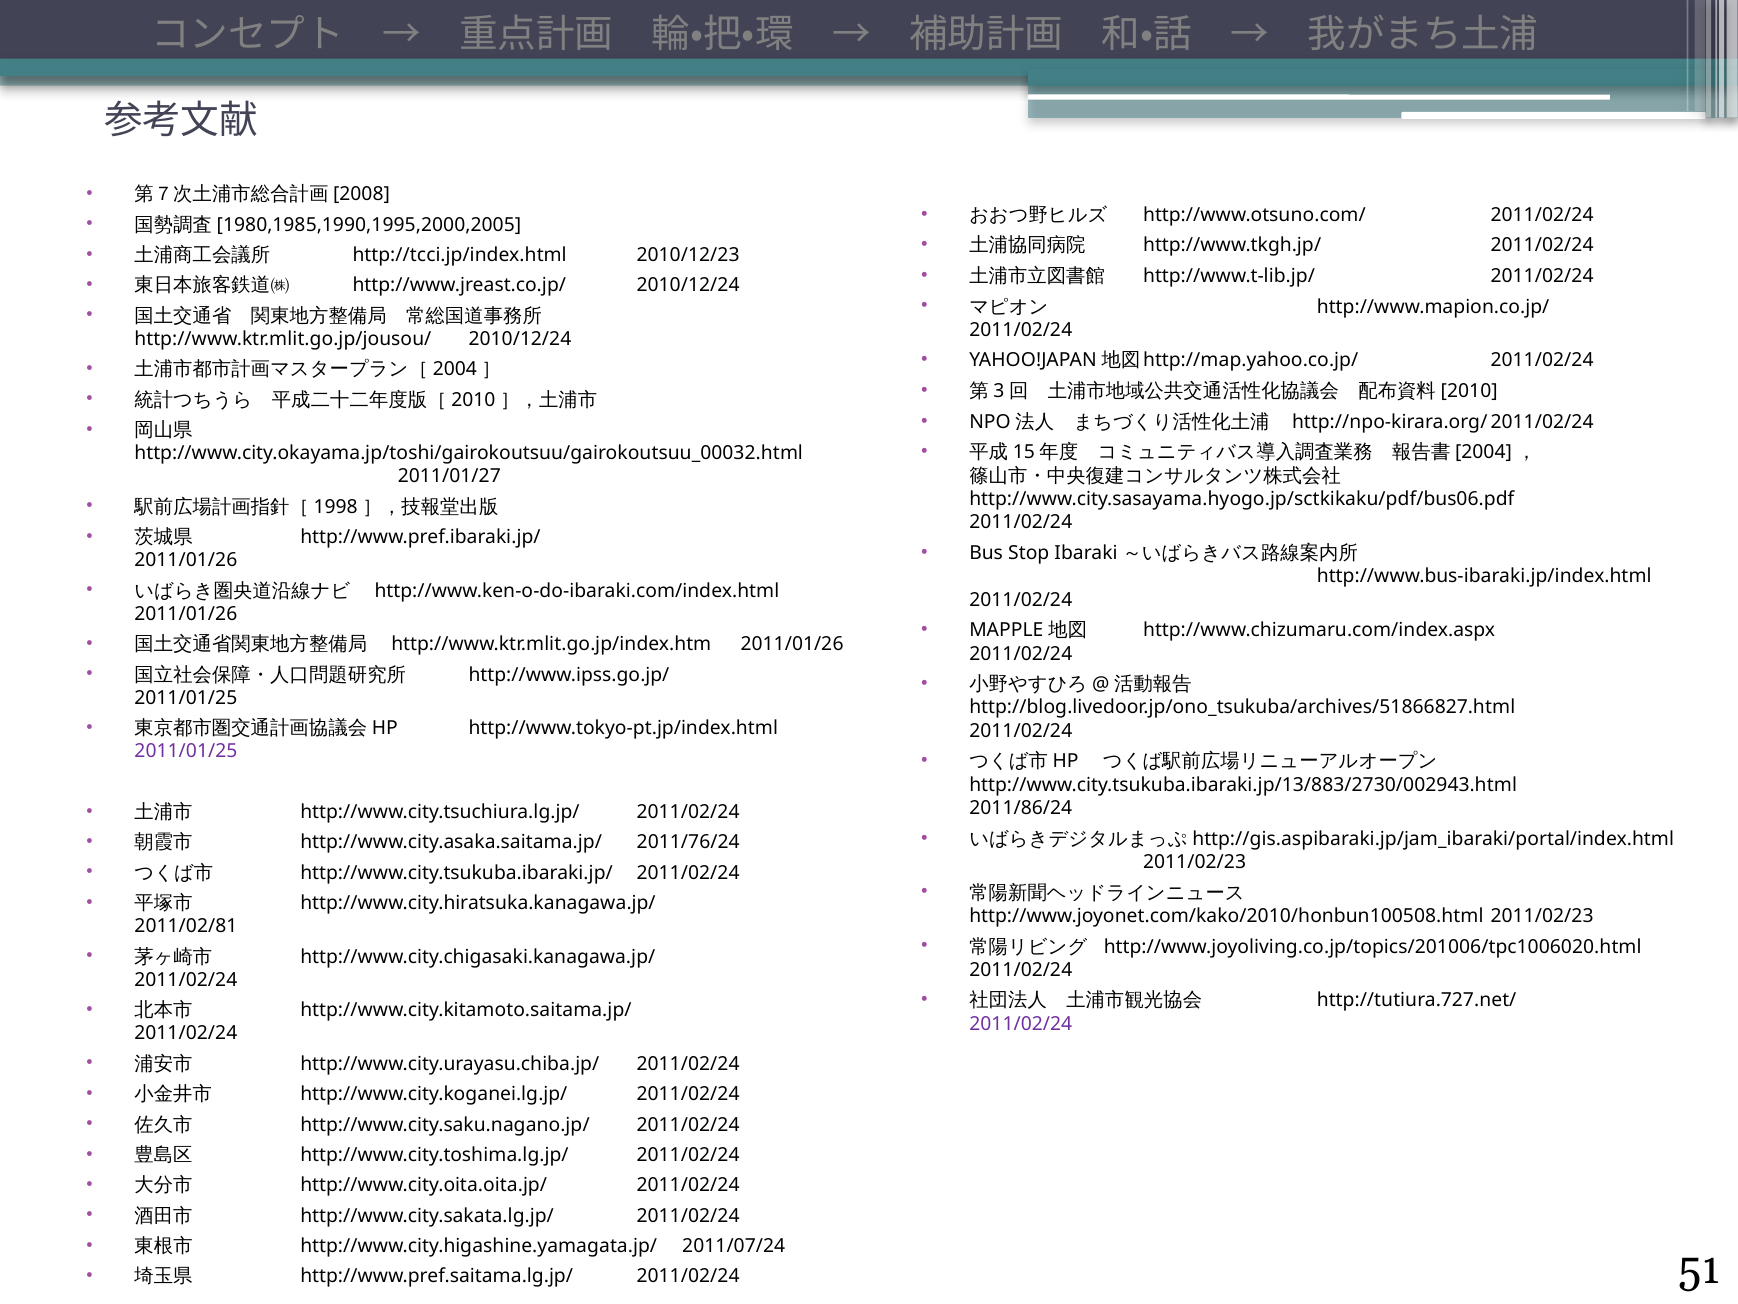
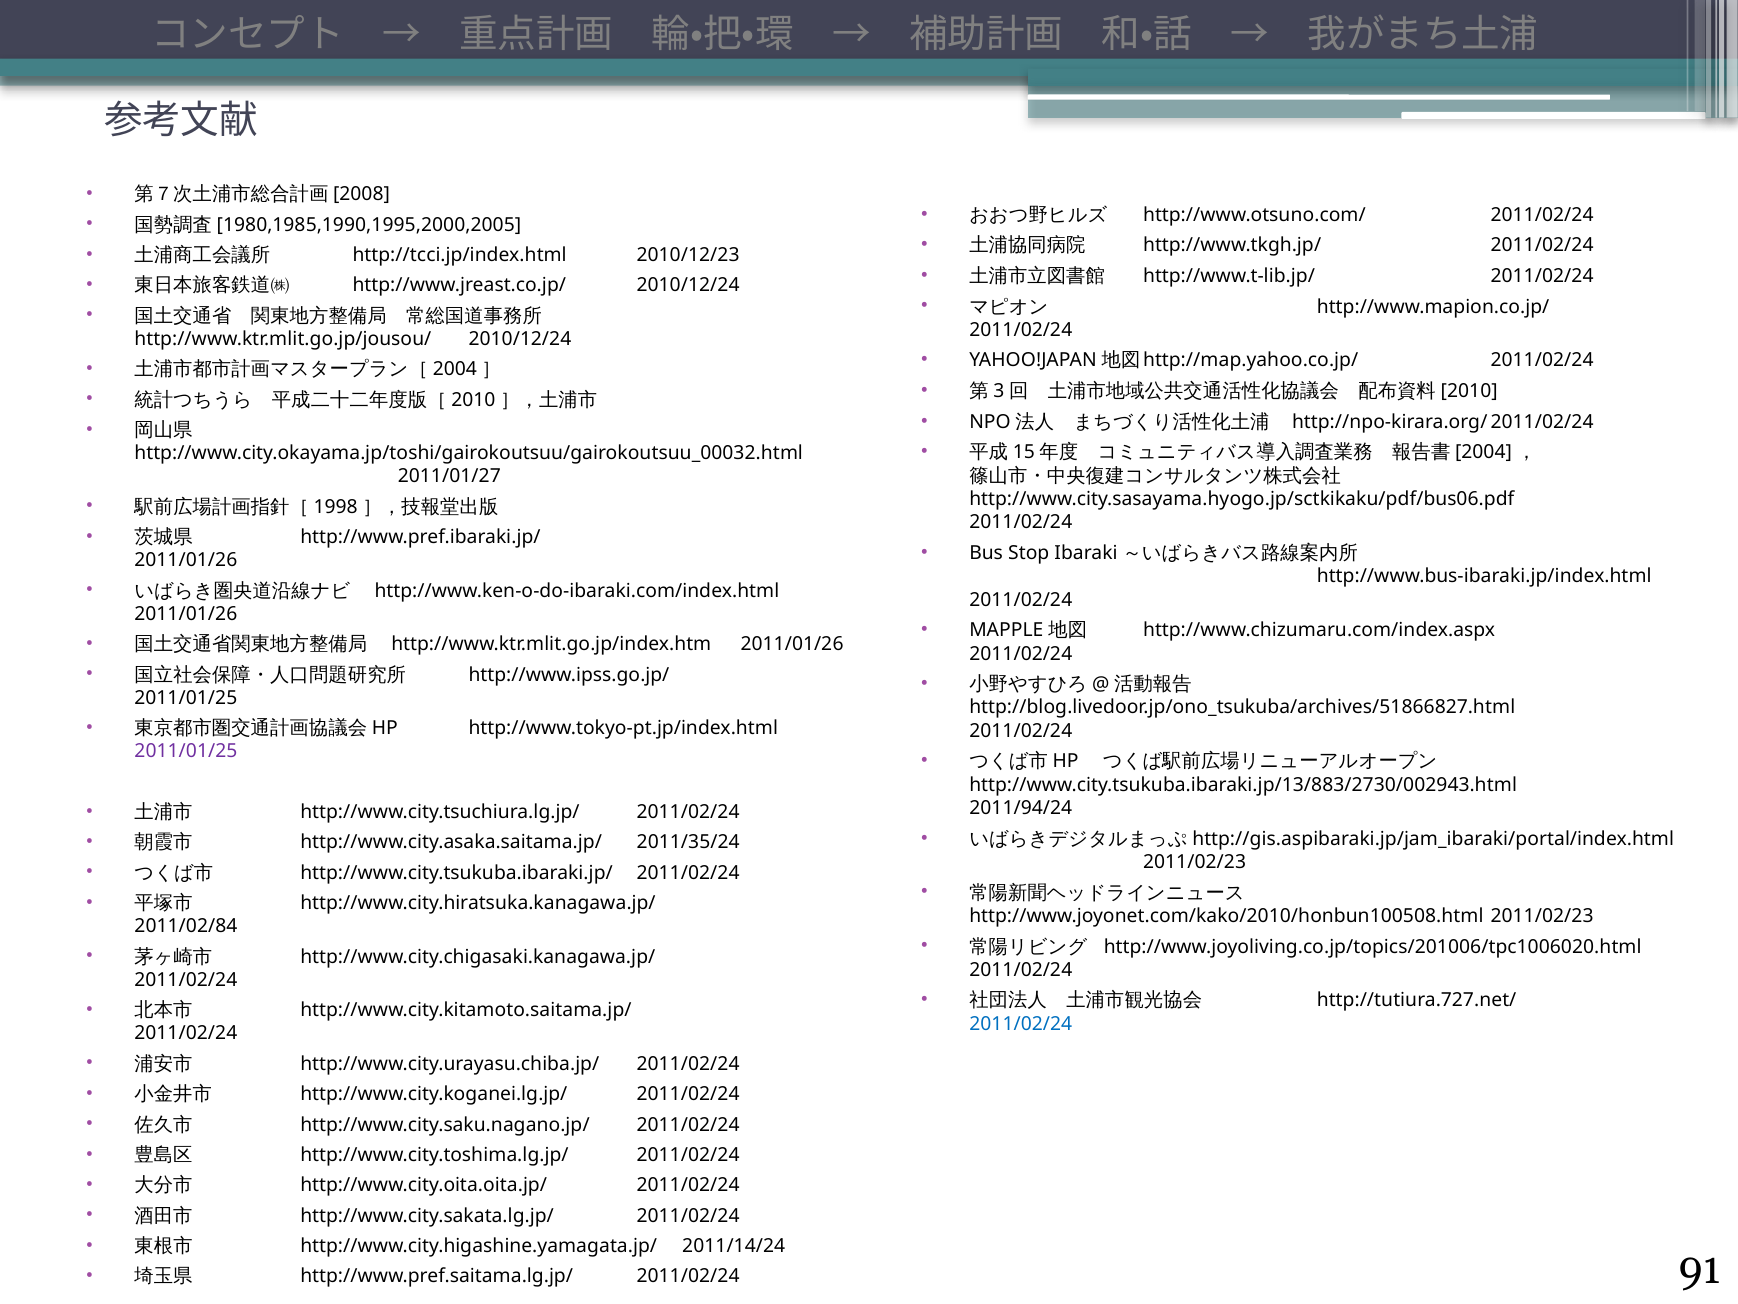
2011/86/24: 2011/86/24 -> 2011/94/24
2011/76/24: 2011/76/24 -> 2011/35/24
2011/02/81: 2011/02/81 -> 2011/02/84
2011/02/24 at (1021, 1024) colour: purple -> blue
2011/07/24: 2011/07/24 -> 2011/14/24
51: 51 -> 91
